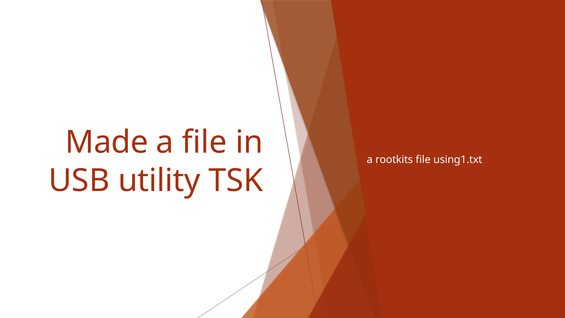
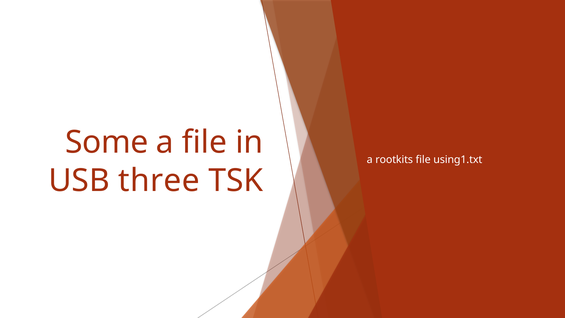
Made: Made -> Some
utility: utility -> three
